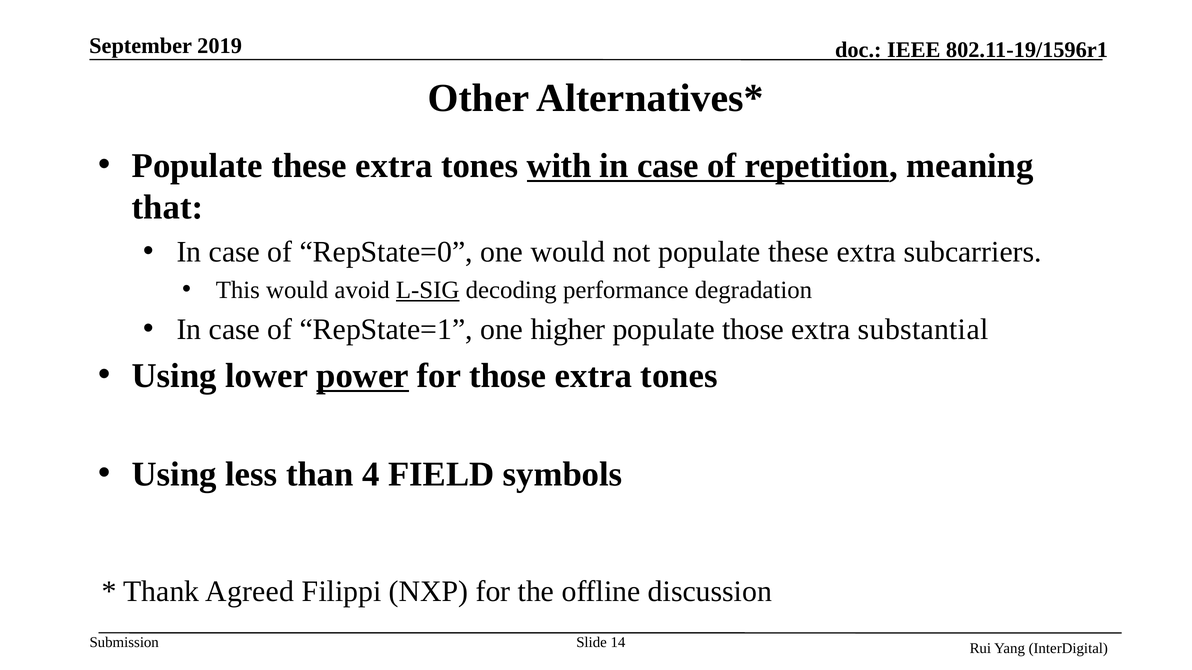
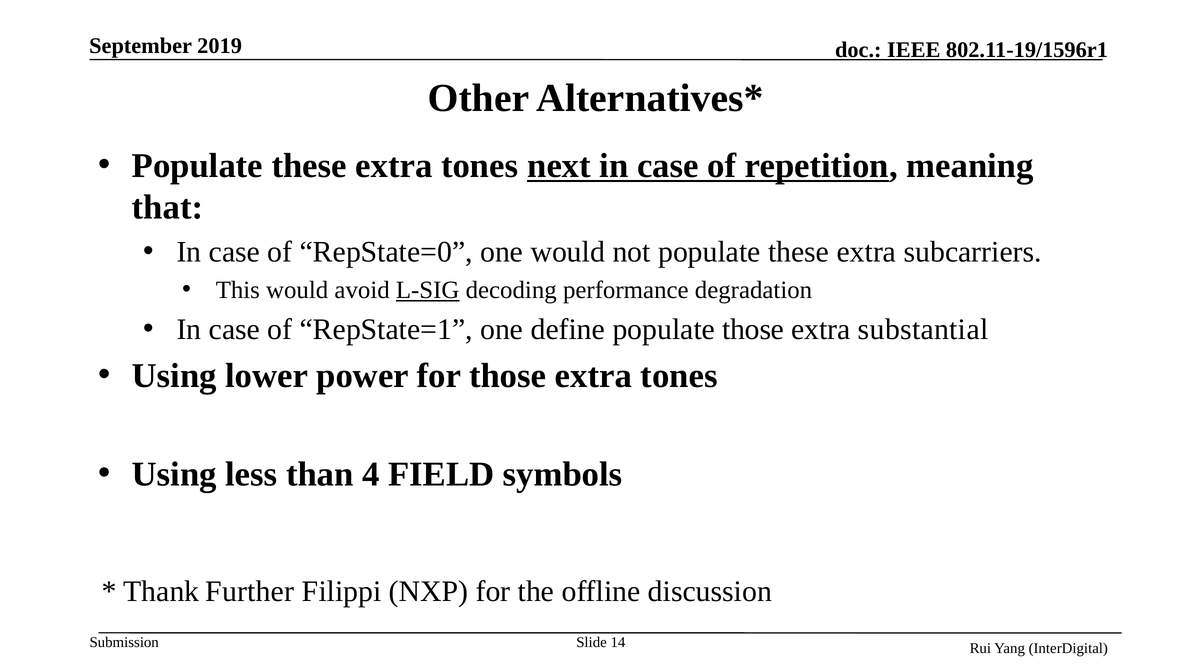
with: with -> next
higher: higher -> define
power underline: present -> none
Agreed: Agreed -> Further
